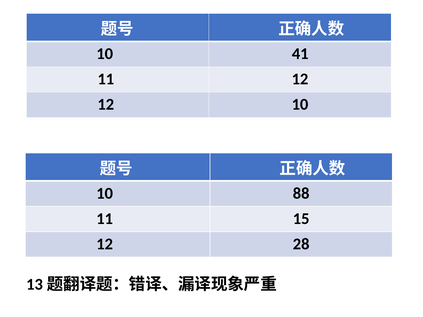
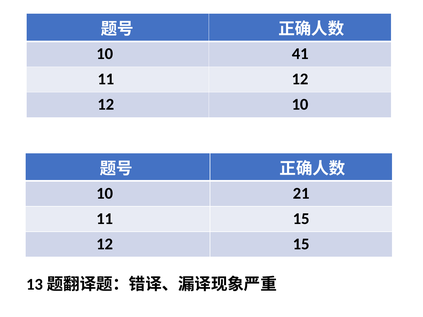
88: 88 -> 21
12 28: 28 -> 15
